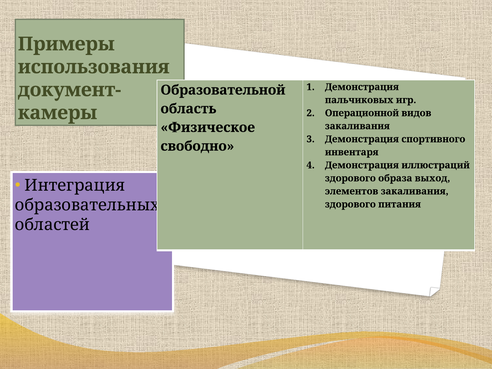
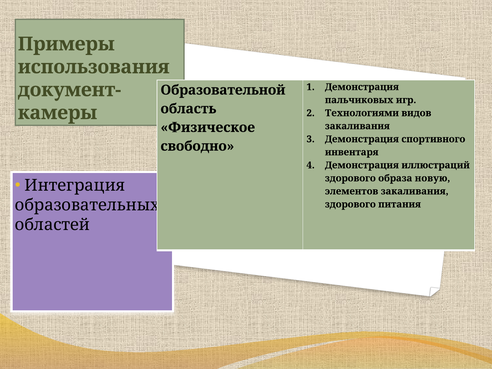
Операционной: Операционной -> Технологиями
выход: выход -> новую
